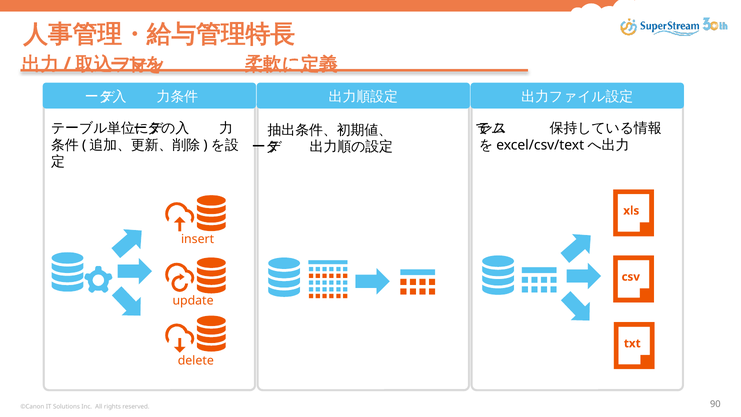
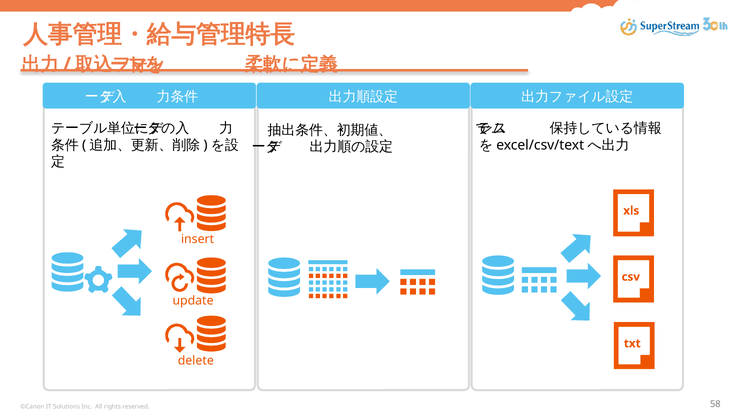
90: 90 -> 58
